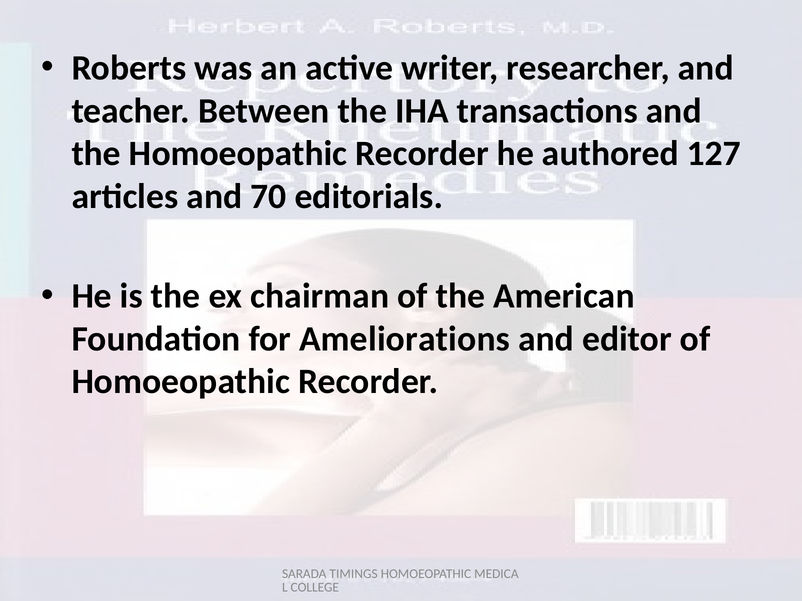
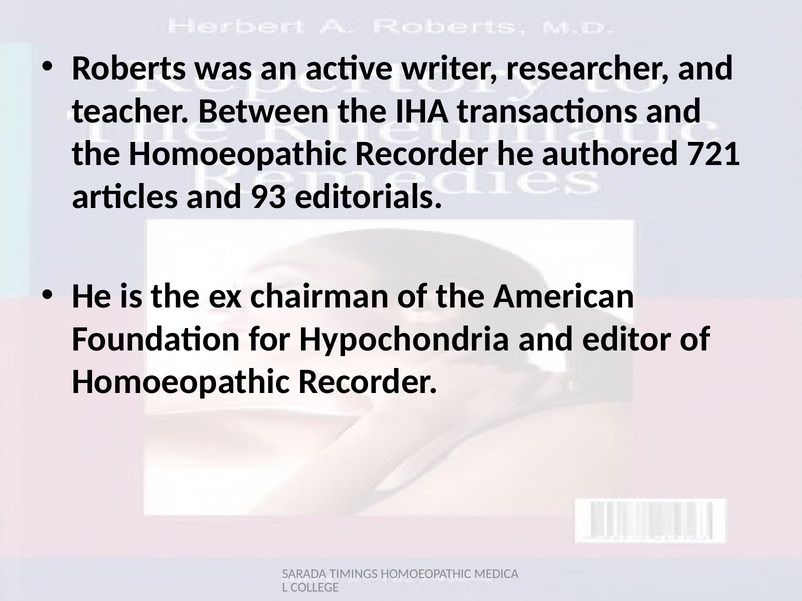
127: 127 -> 721
70: 70 -> 93
Ameliorations: Ameliorations -> Hypochondria
